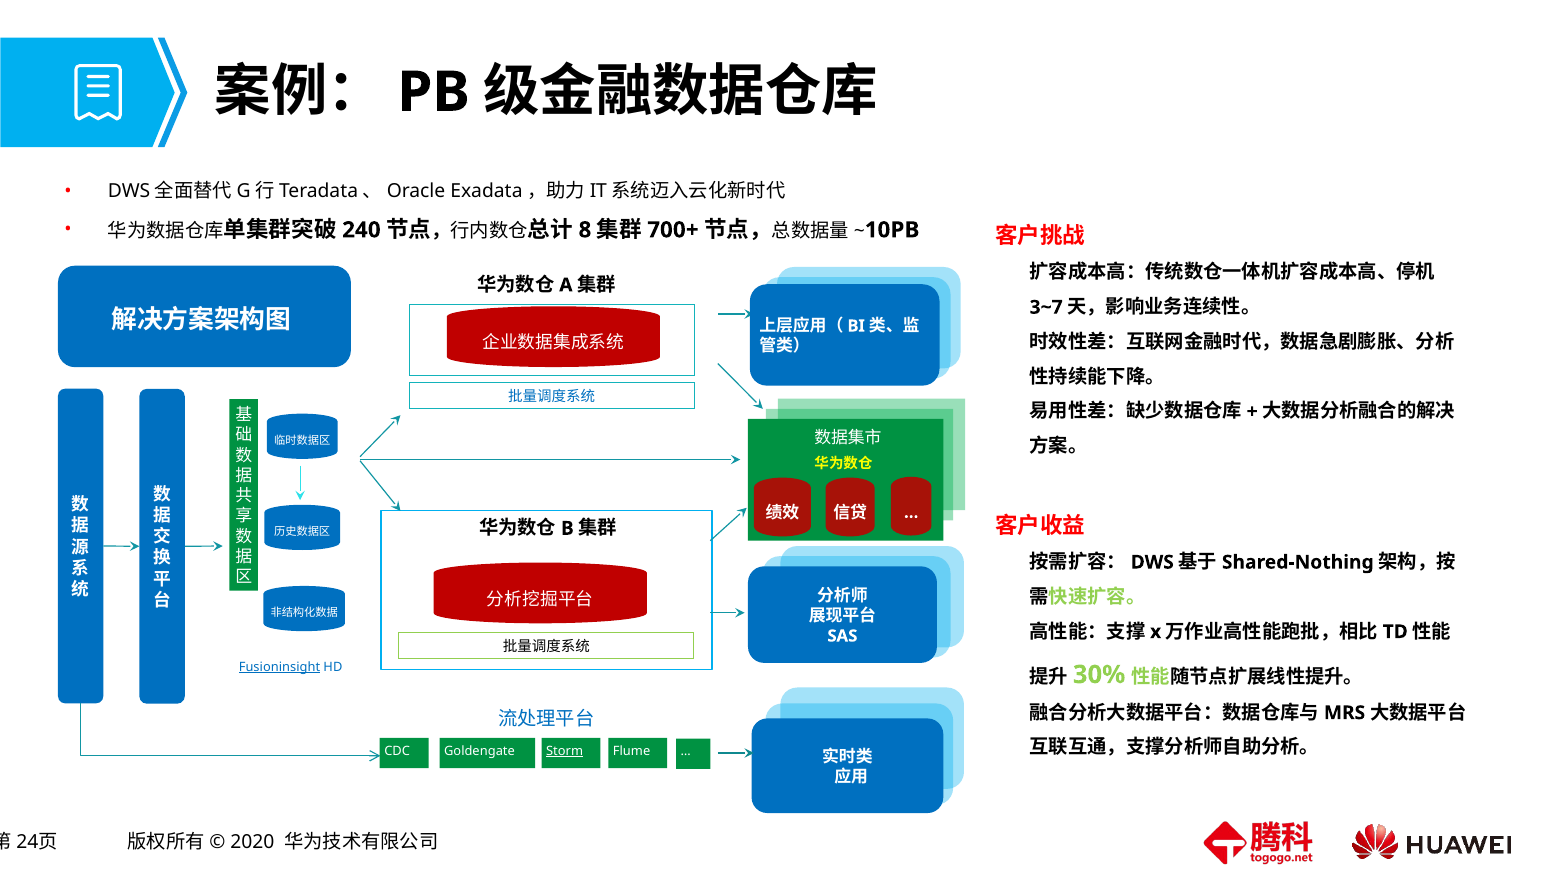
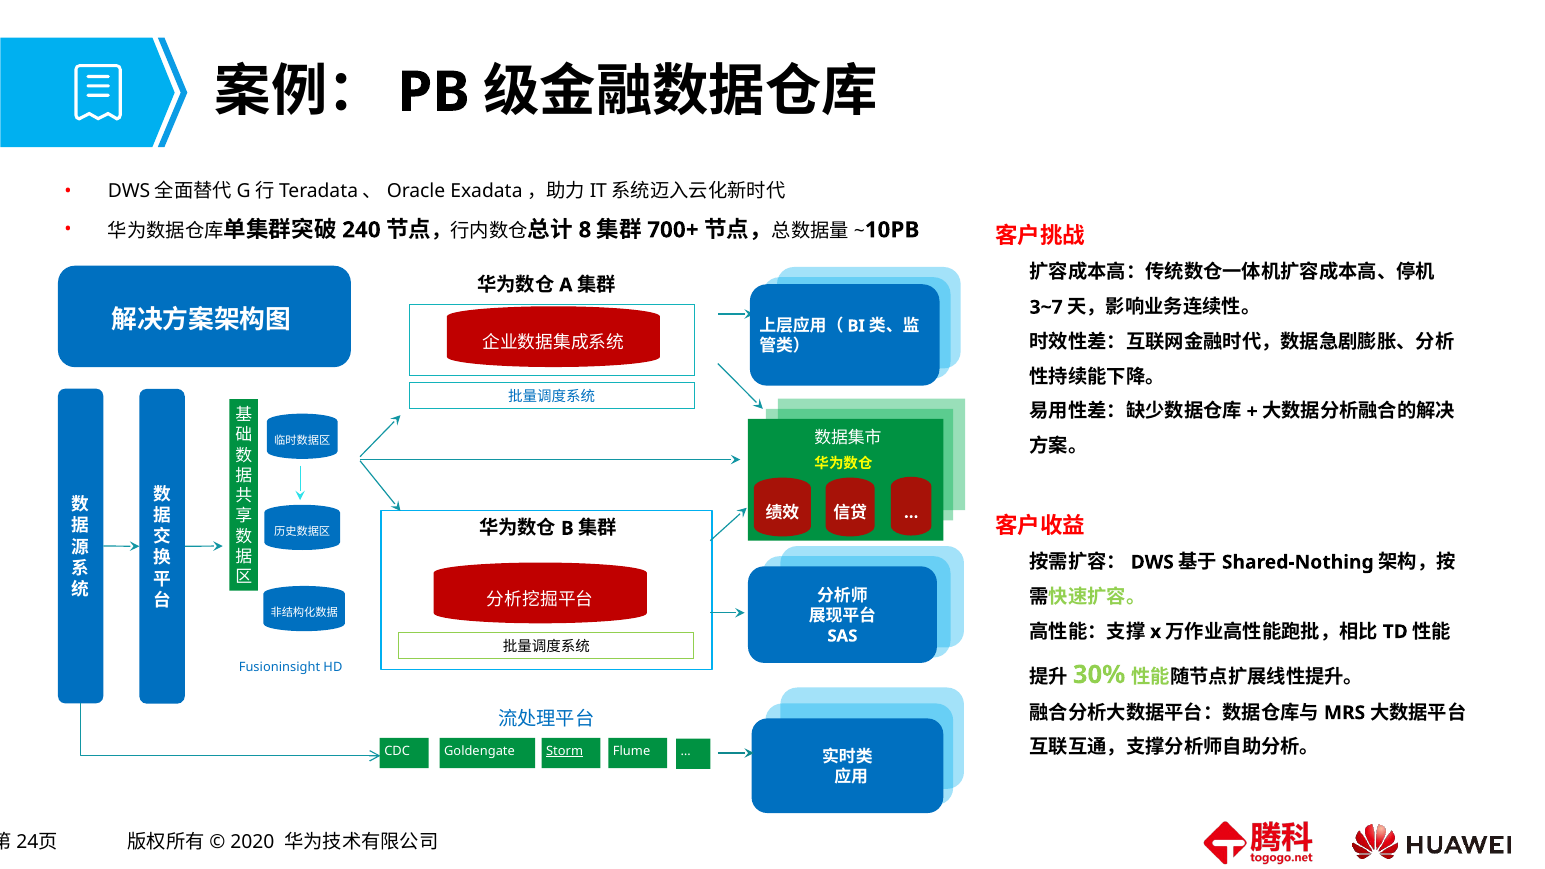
Fusioninsight underline: present -> none
